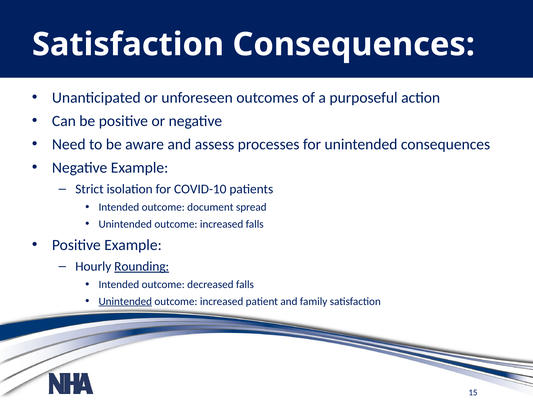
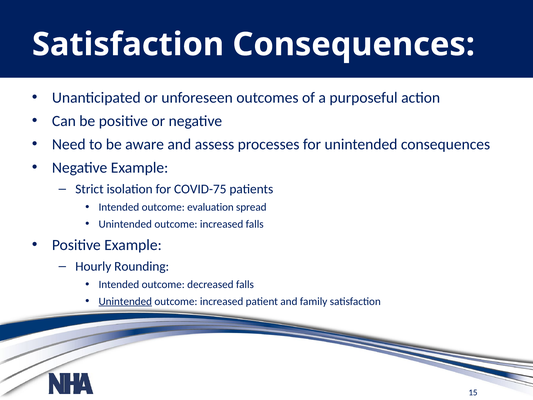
COVID-10: COVID-10 -> COVID-75
document: document -> evaluation
Rounding underline: present -> none
